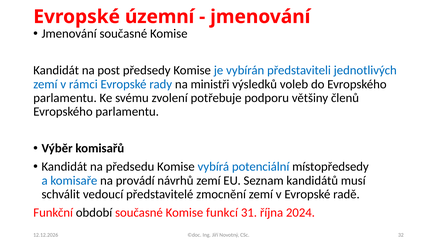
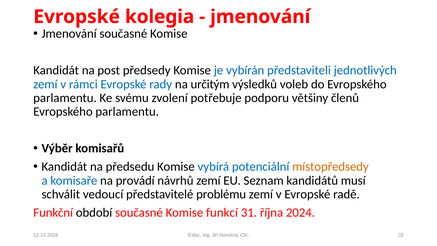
územní: územní -> kolegia
ministři: ministři -> určitým
místopředsedy colour: black -> orange
zmocnění: zmocnění -> problému
